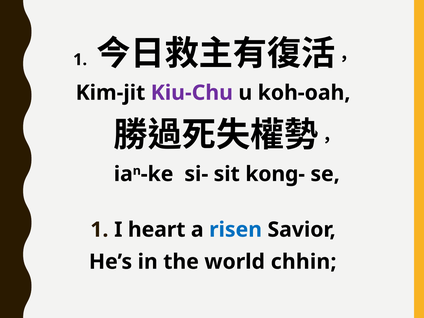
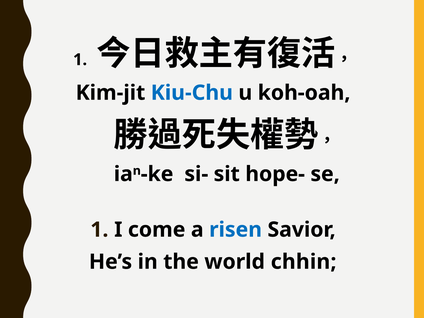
Kiu-Chu colour: purple -> blue
kong-: kong- -> hope-
heart: heart -> come
